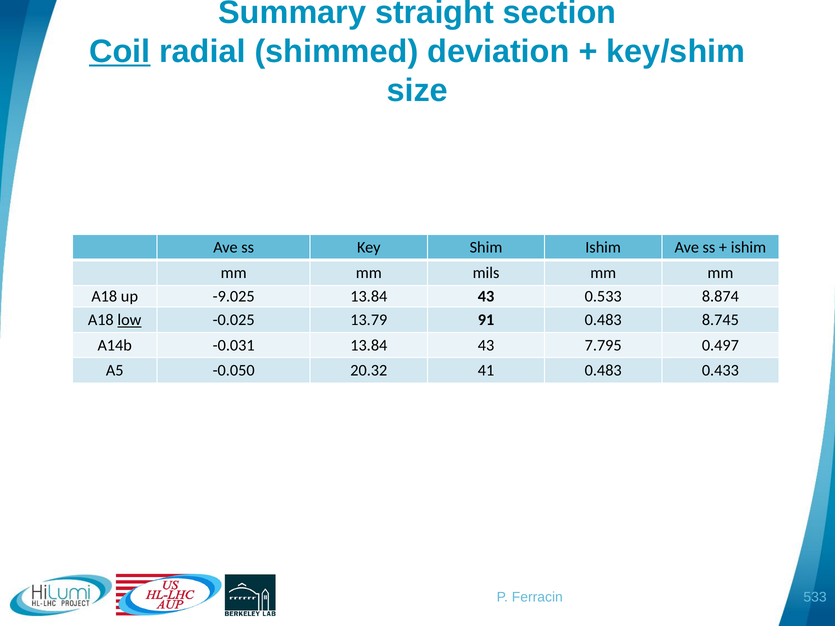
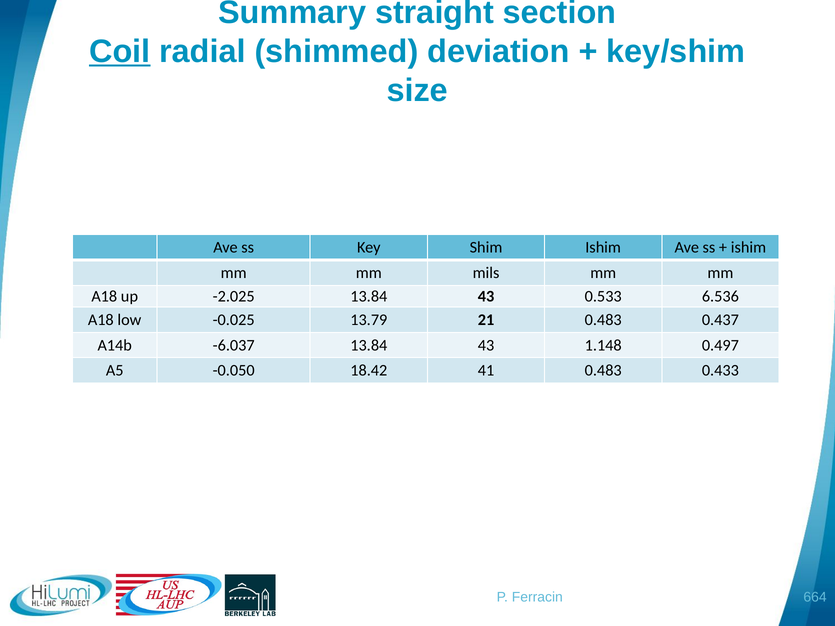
-9.025: -9.025 -> -2.025
8.874: 8.874 -> 6.536
low underline: present -> none
91: 91 -> 21
8.745: 8.745 -> 0.437
-0.031: -0.031 -> -6.037
7.795: 7.795 -> 1.148
20.32: 20.32 -> 18.42
533: 533 -> 664
